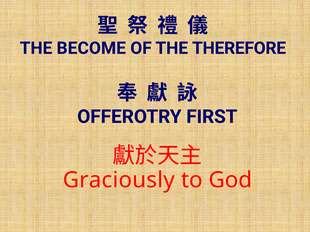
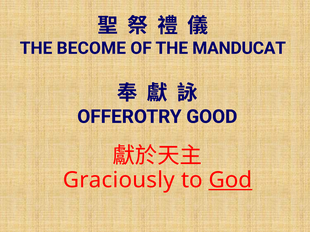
THEREFORE: THEREFORE -> MANDUCAT
FIRST: FIRST -> GOOD
God underline: none -> present
